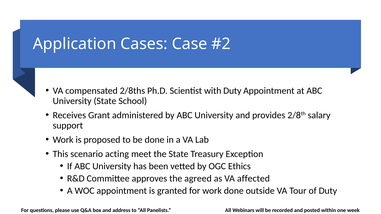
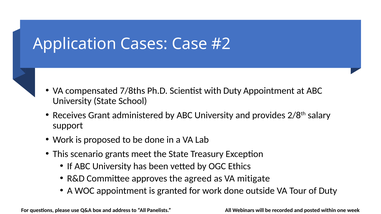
2/8ths: 2/8ths -> 7/8ths
acting: acting -> grants
affected: affected -> mitigate
